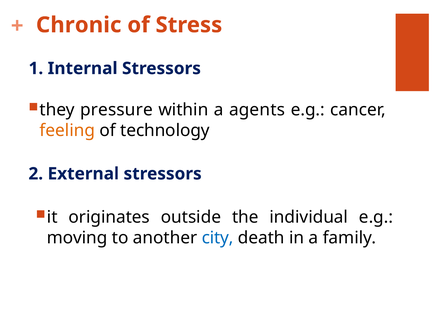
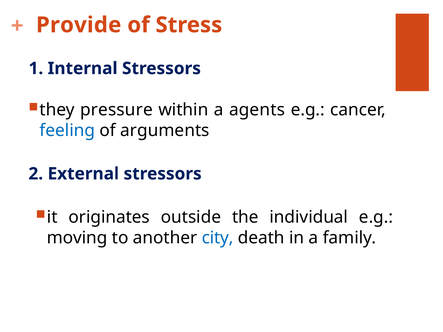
Chronic: Chronic -> Provide
feeling colour: orange -> blue
technology: technology -> arguments
